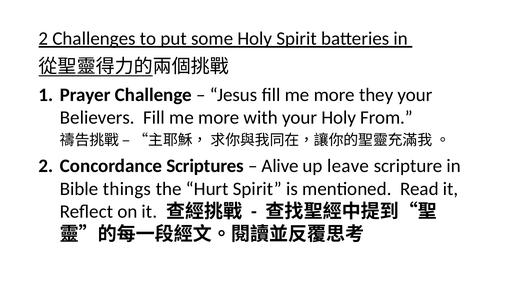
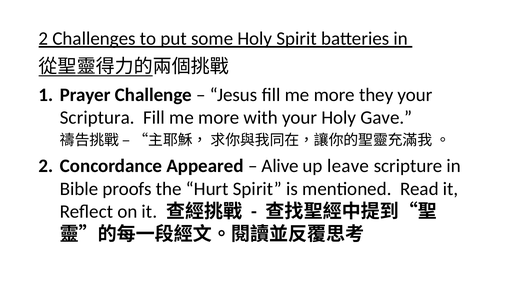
Believers: Believers -> Scriptura
From: From -> Gave
Scriptures: Scriptures -> Appeared
things: things -> proofs
